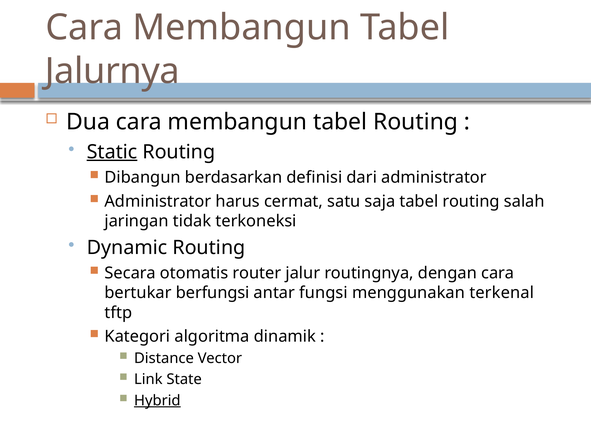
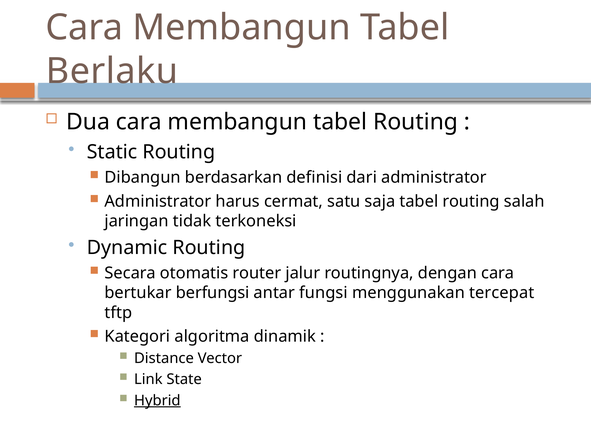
Jalurnya: Jalurnya -> Berlaku
Static underline: present -> none
terkenal: terkenal -> tercepat
